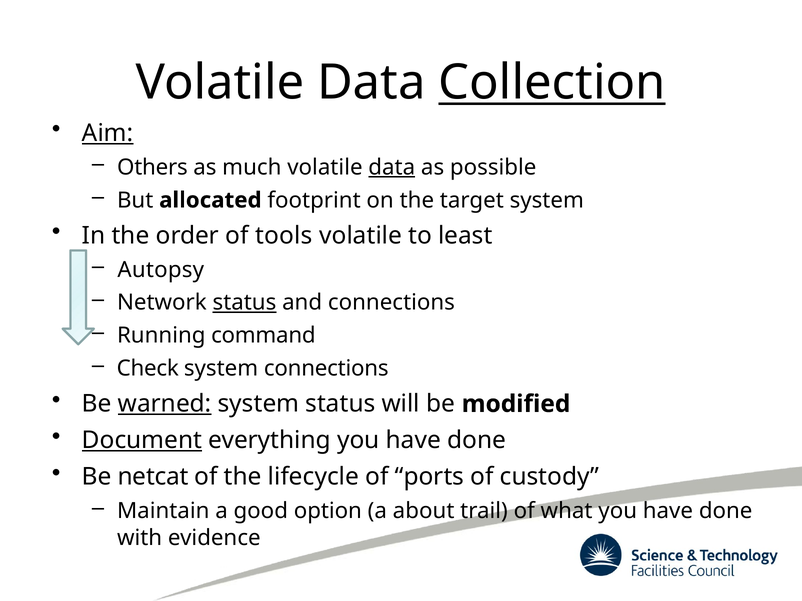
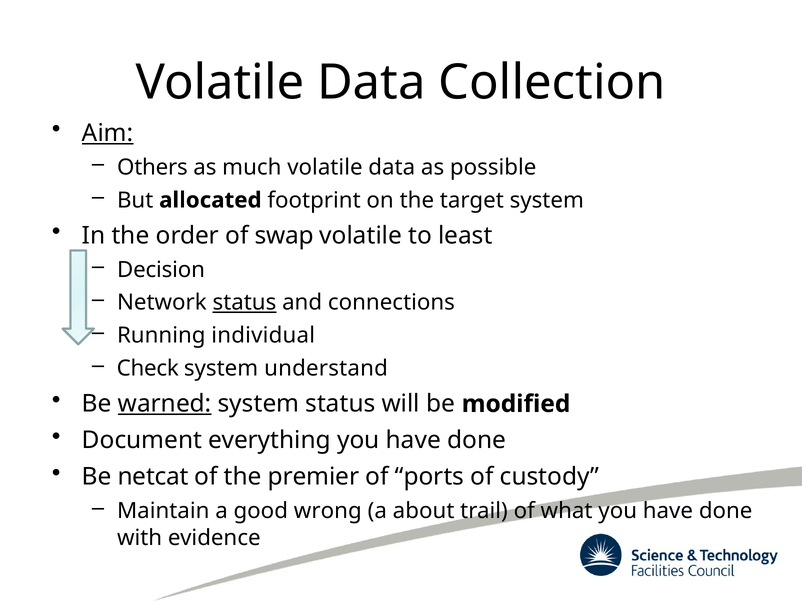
Collection underline: present -> none
data at (392, 167) underline: present -> none
tools: tools -> swap
Autopsy: Autopsy -> Decision
command: command -> individual
system connections: connections -> understand
Document underline: present -> none
lifecycle: lifecycle -> premier
option: option -> wrong
